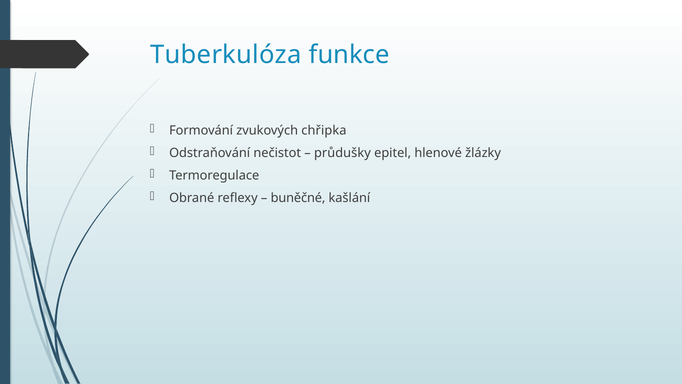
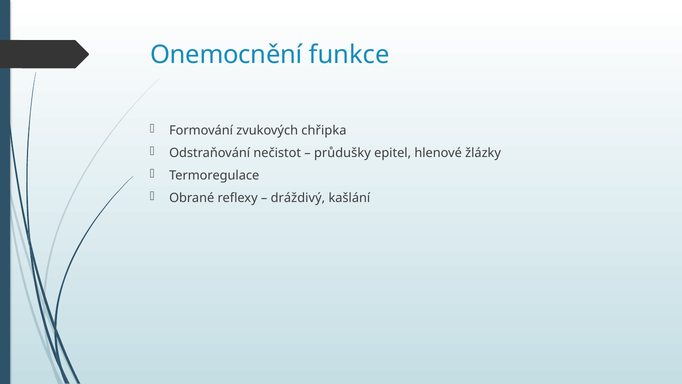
Tuberkulóza: Tuberkulóza -> Onemocnění
buněčné: buněčné -> dráždivý
